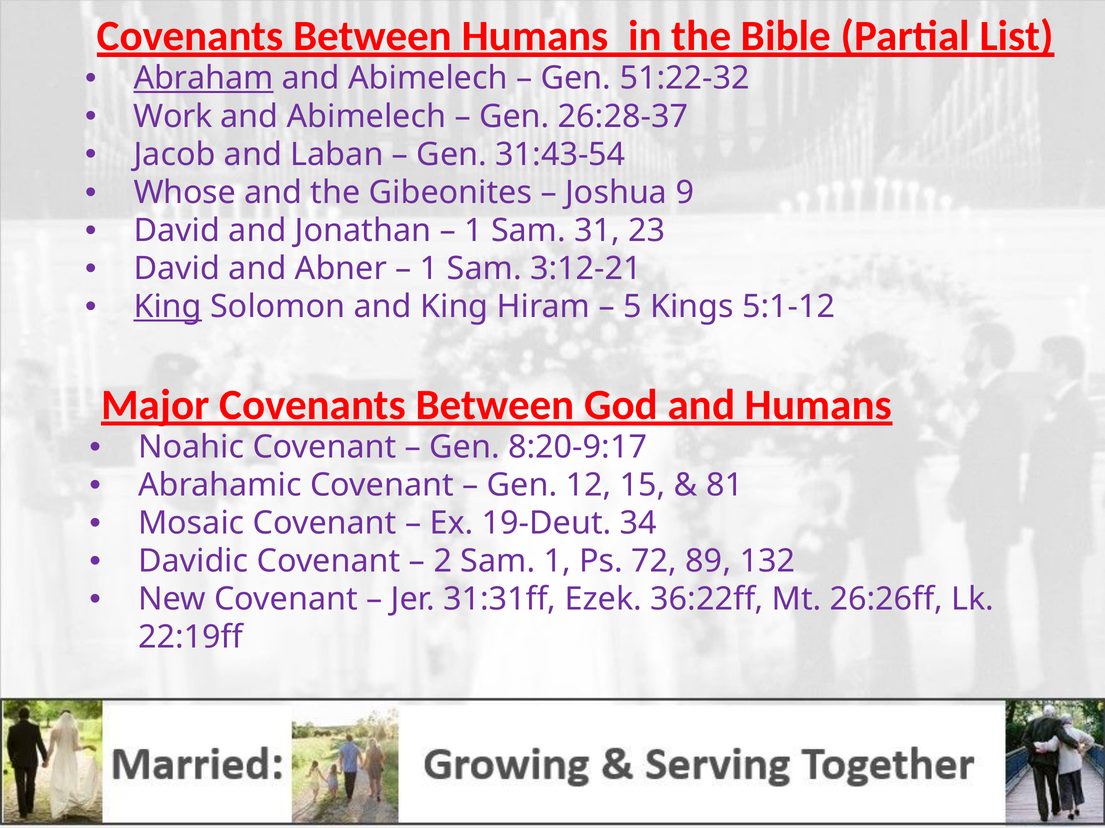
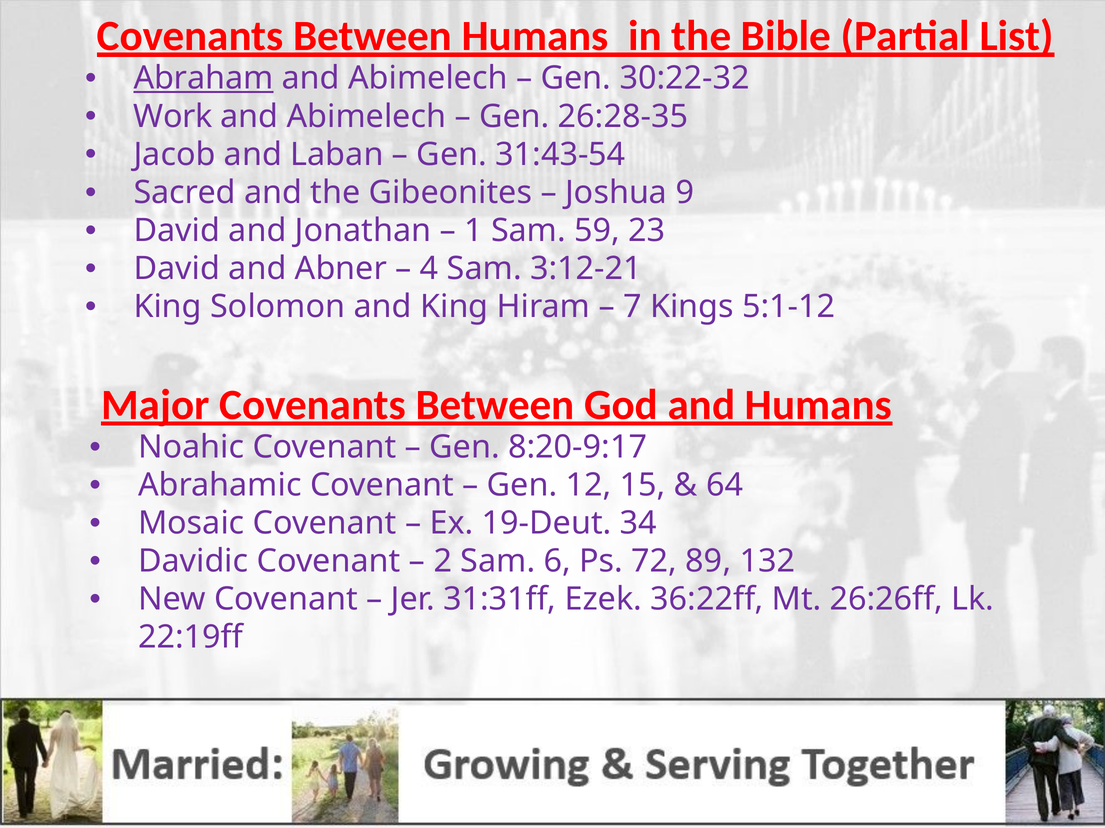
51:22-32: 51:22-32 -> 30:22-32
26:28-37: 26:28-37 -> 26:28-35
Whose: Whose -> Sacred
31: 31 -> 59
1 at (429, 269): 1 -> 4
King at (168, 307) underline: present -> none
5: 5 -> 7
81: 81 -> 64
Sam 1: 1 -> 6
